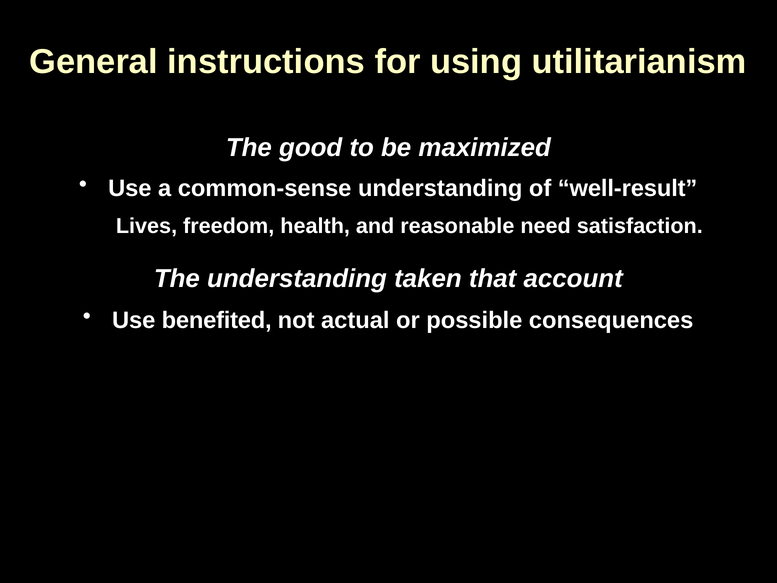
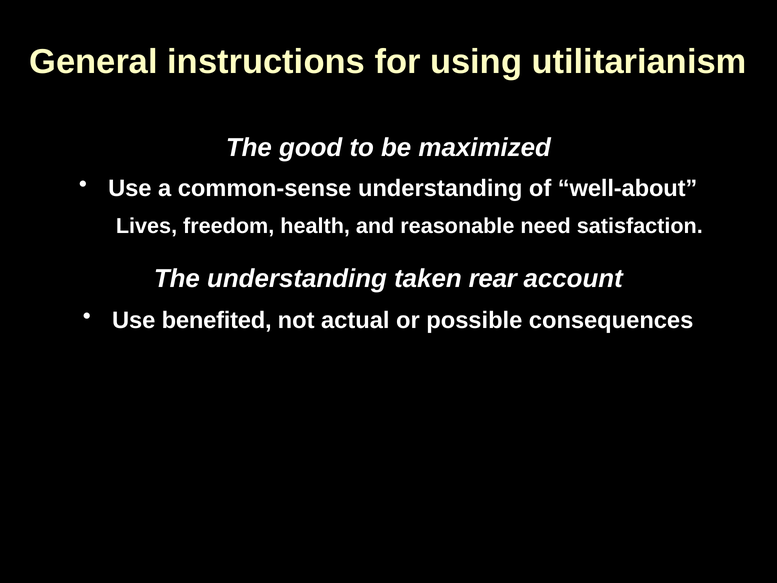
well-result: well-result -> well-about
that: that -> rear
